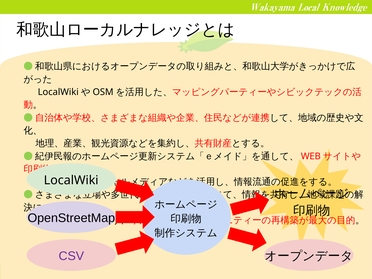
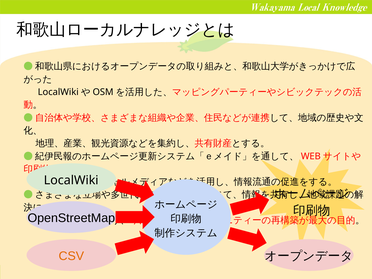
CSV colour: purple -> orange
